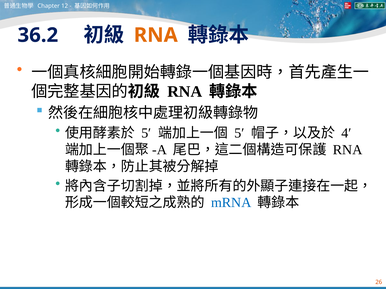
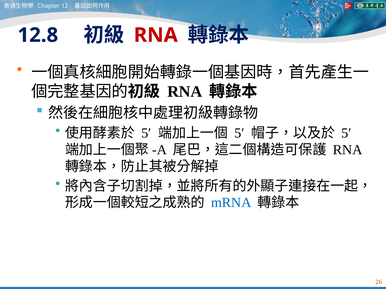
36.2: 36.2 -> 12.8
RNA at (156, 35) colour: orange -> red
4′ at (346, 133): 4′ -> 5′
